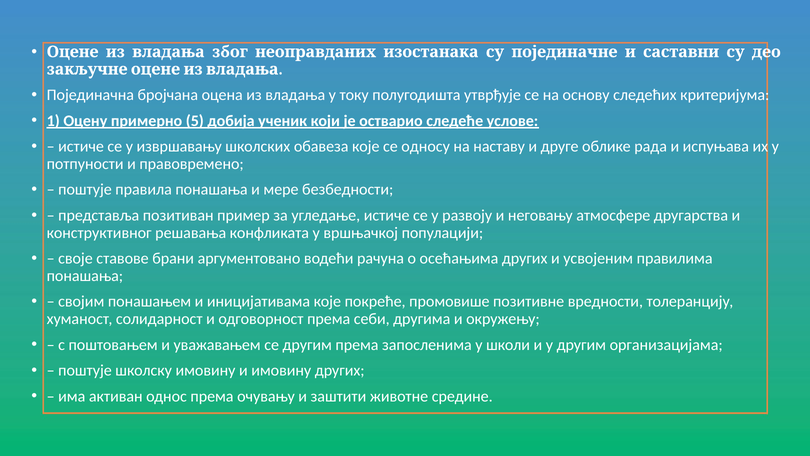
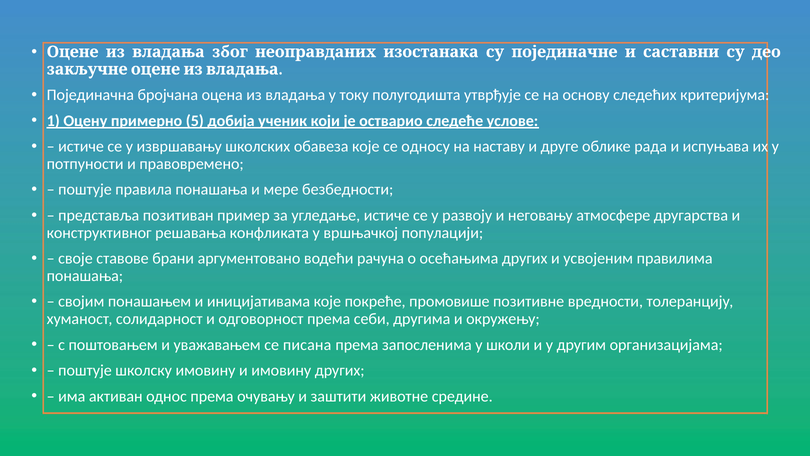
се другим: другим -> писана
